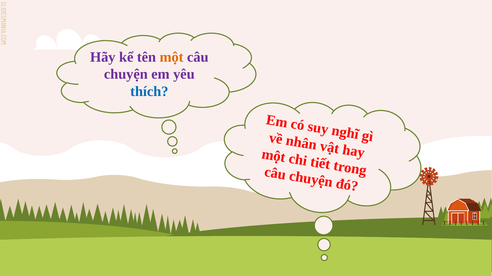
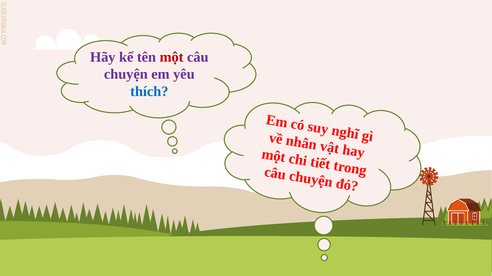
một colour: orange -> red
